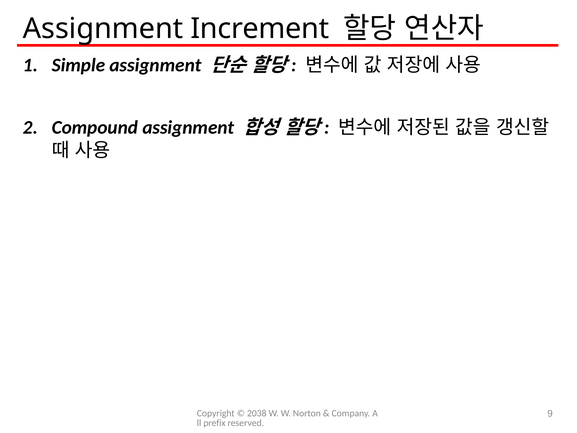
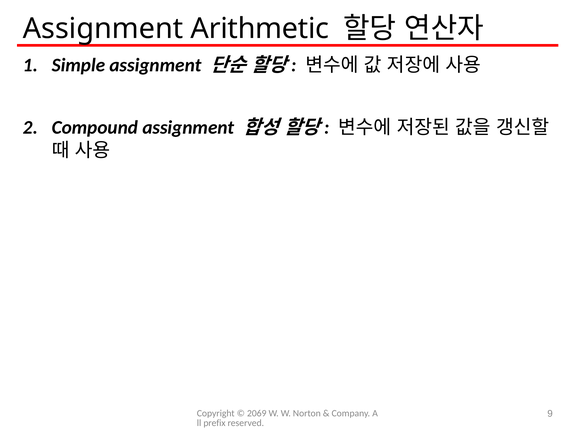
Increment: Increment -> Arithmetic
2038: 2038 -> 2069
